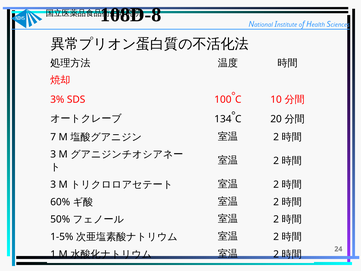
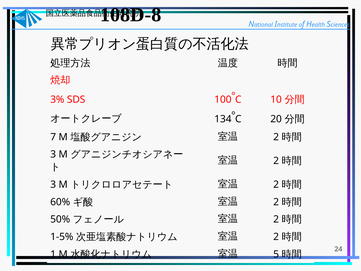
2 at (276, 254): 2 -> 5
